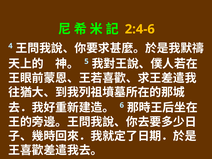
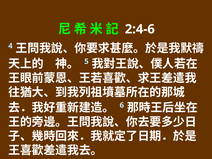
2:4-6 colour: yellow -> white
